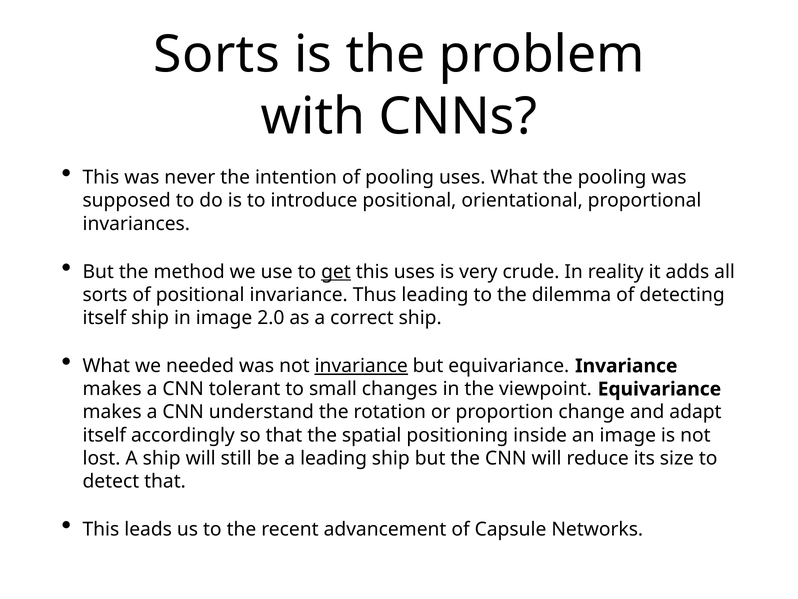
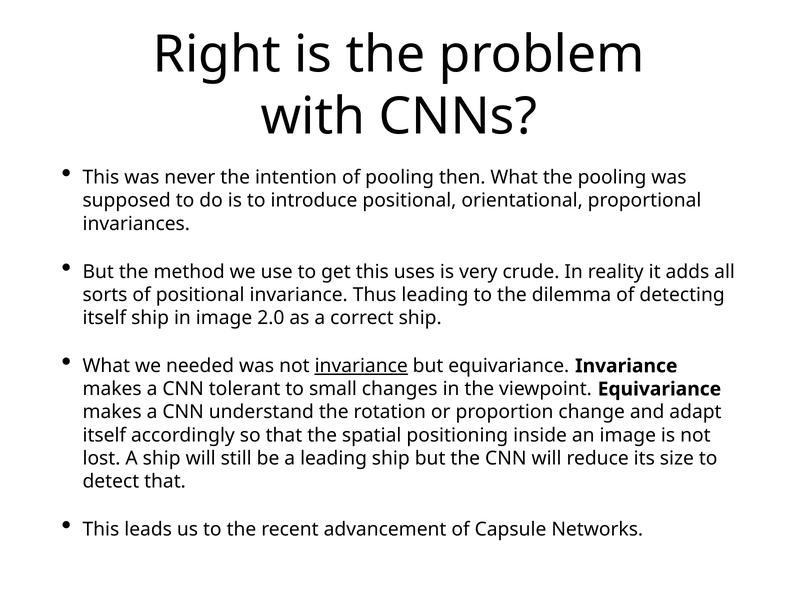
Sorts at (217, 54): Sorts -> Right
pooling uses: uses -> then
get underline: present -> none
